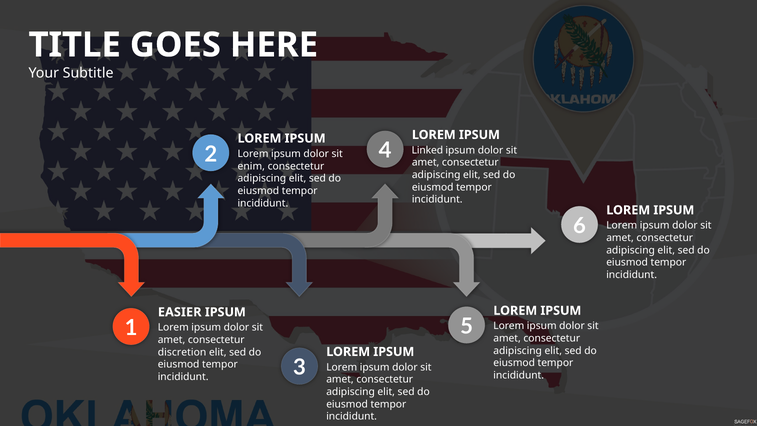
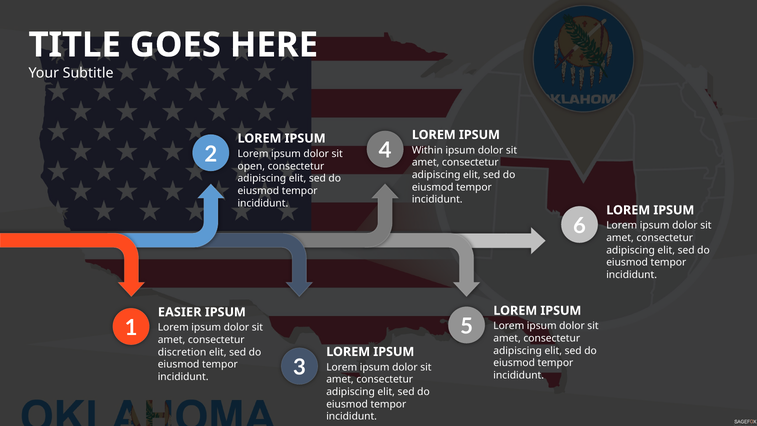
Linked: Linked -> Within
enim: enim -> open
